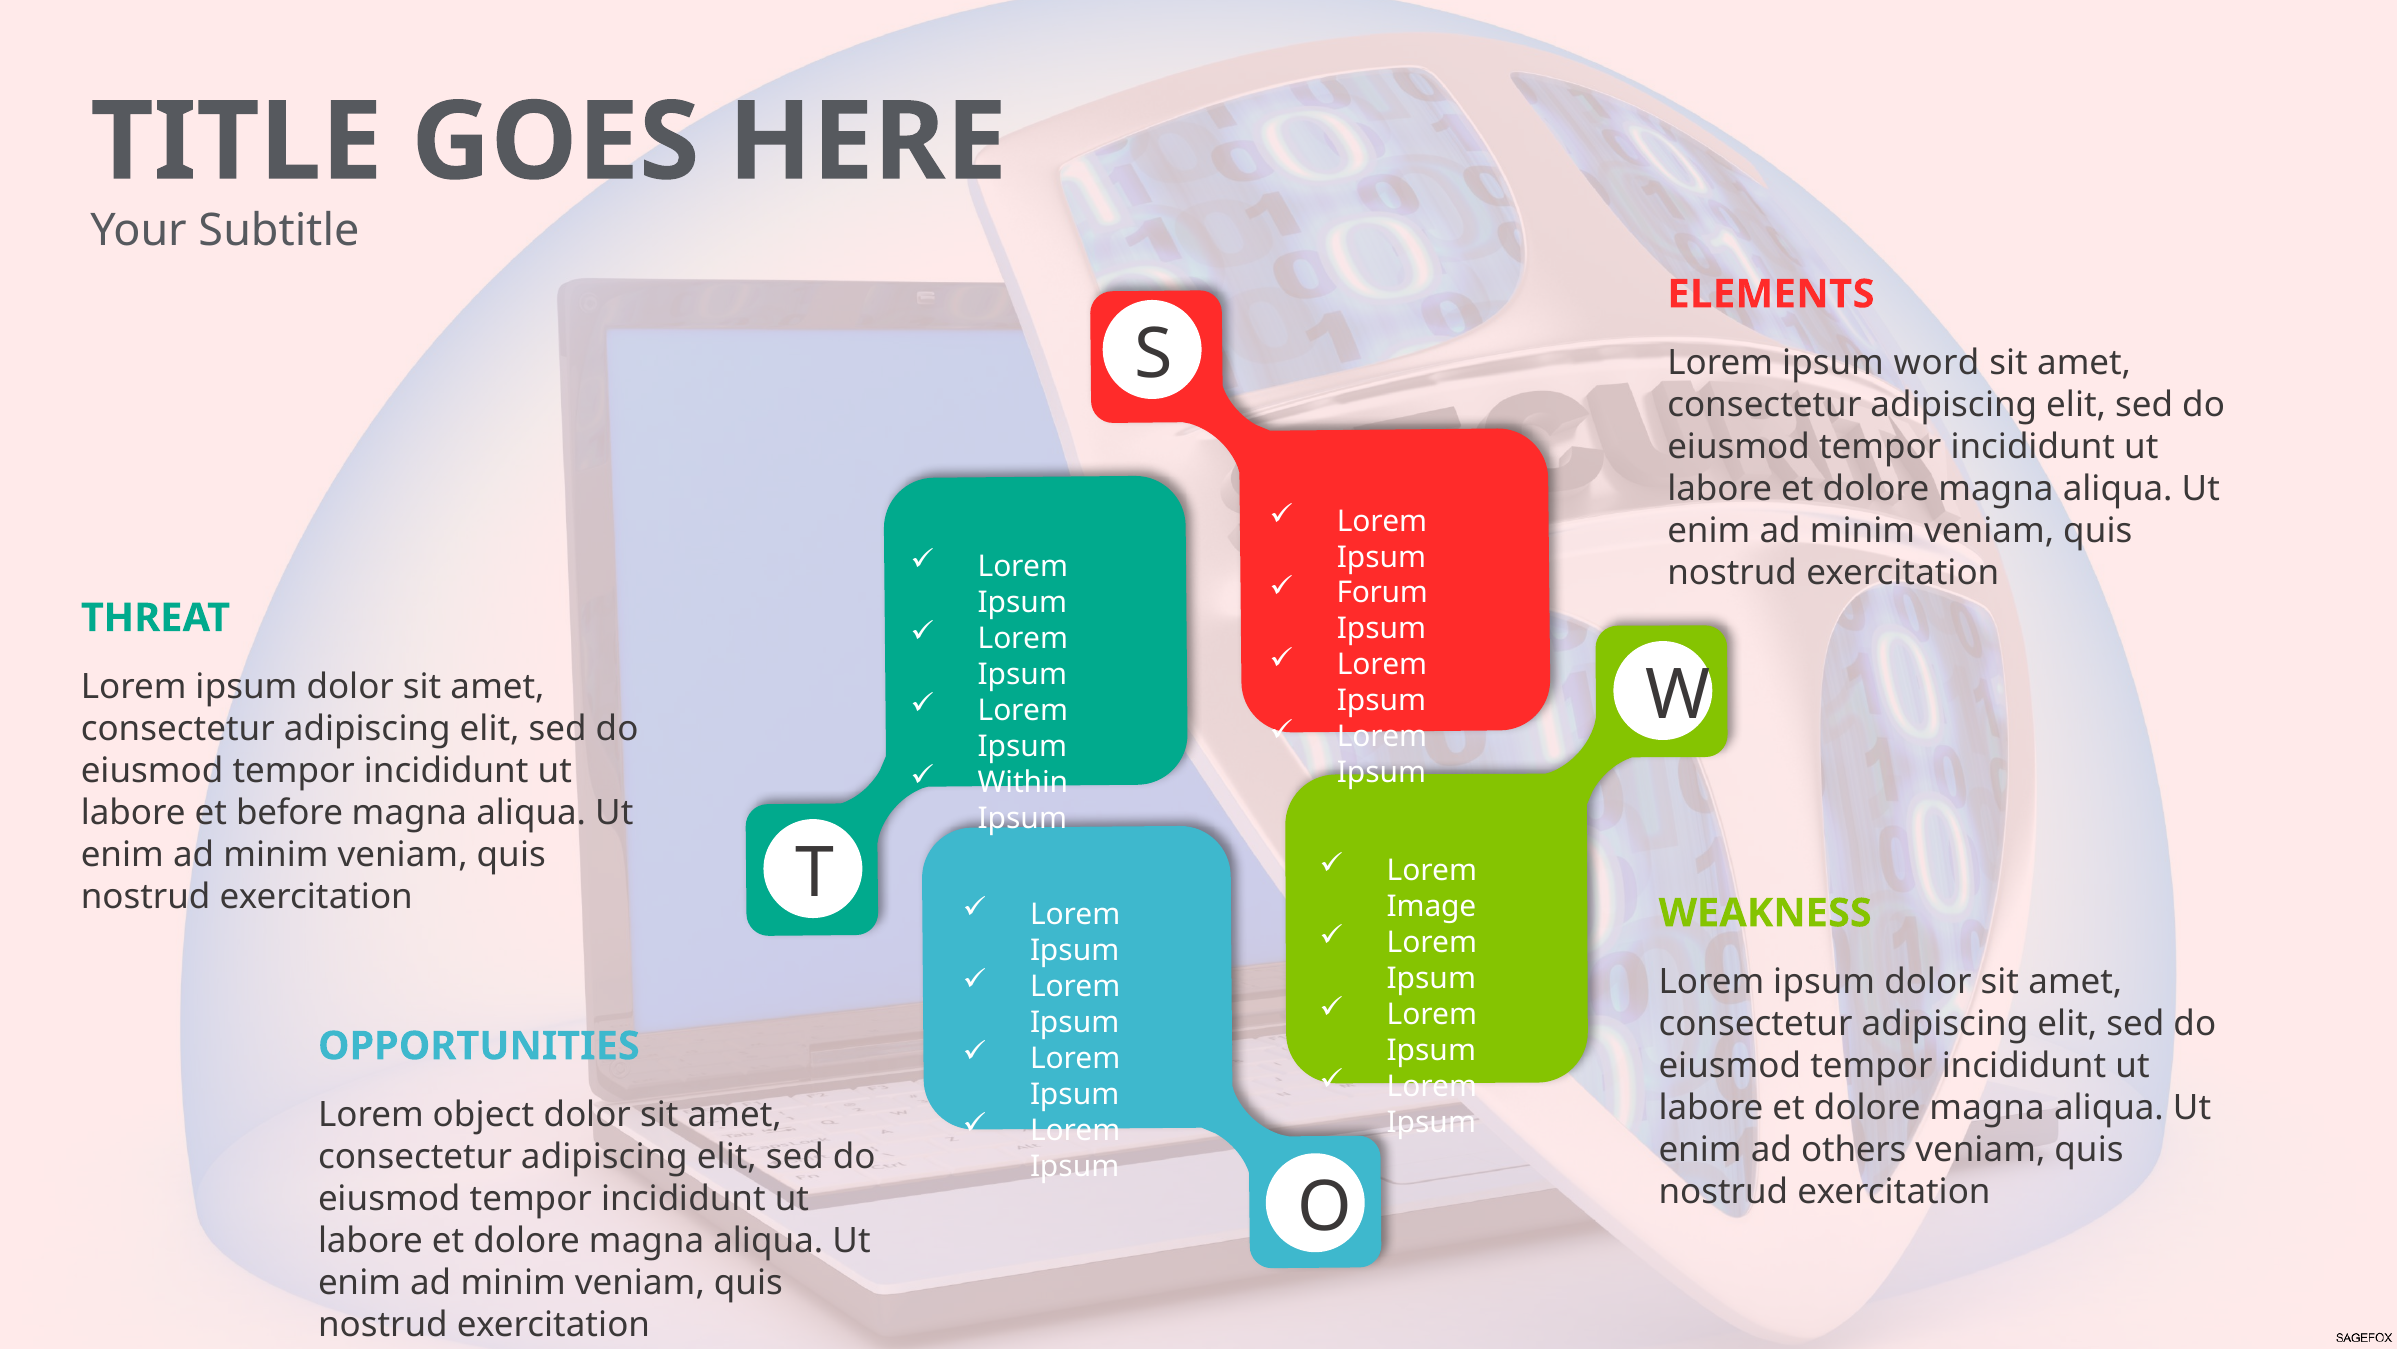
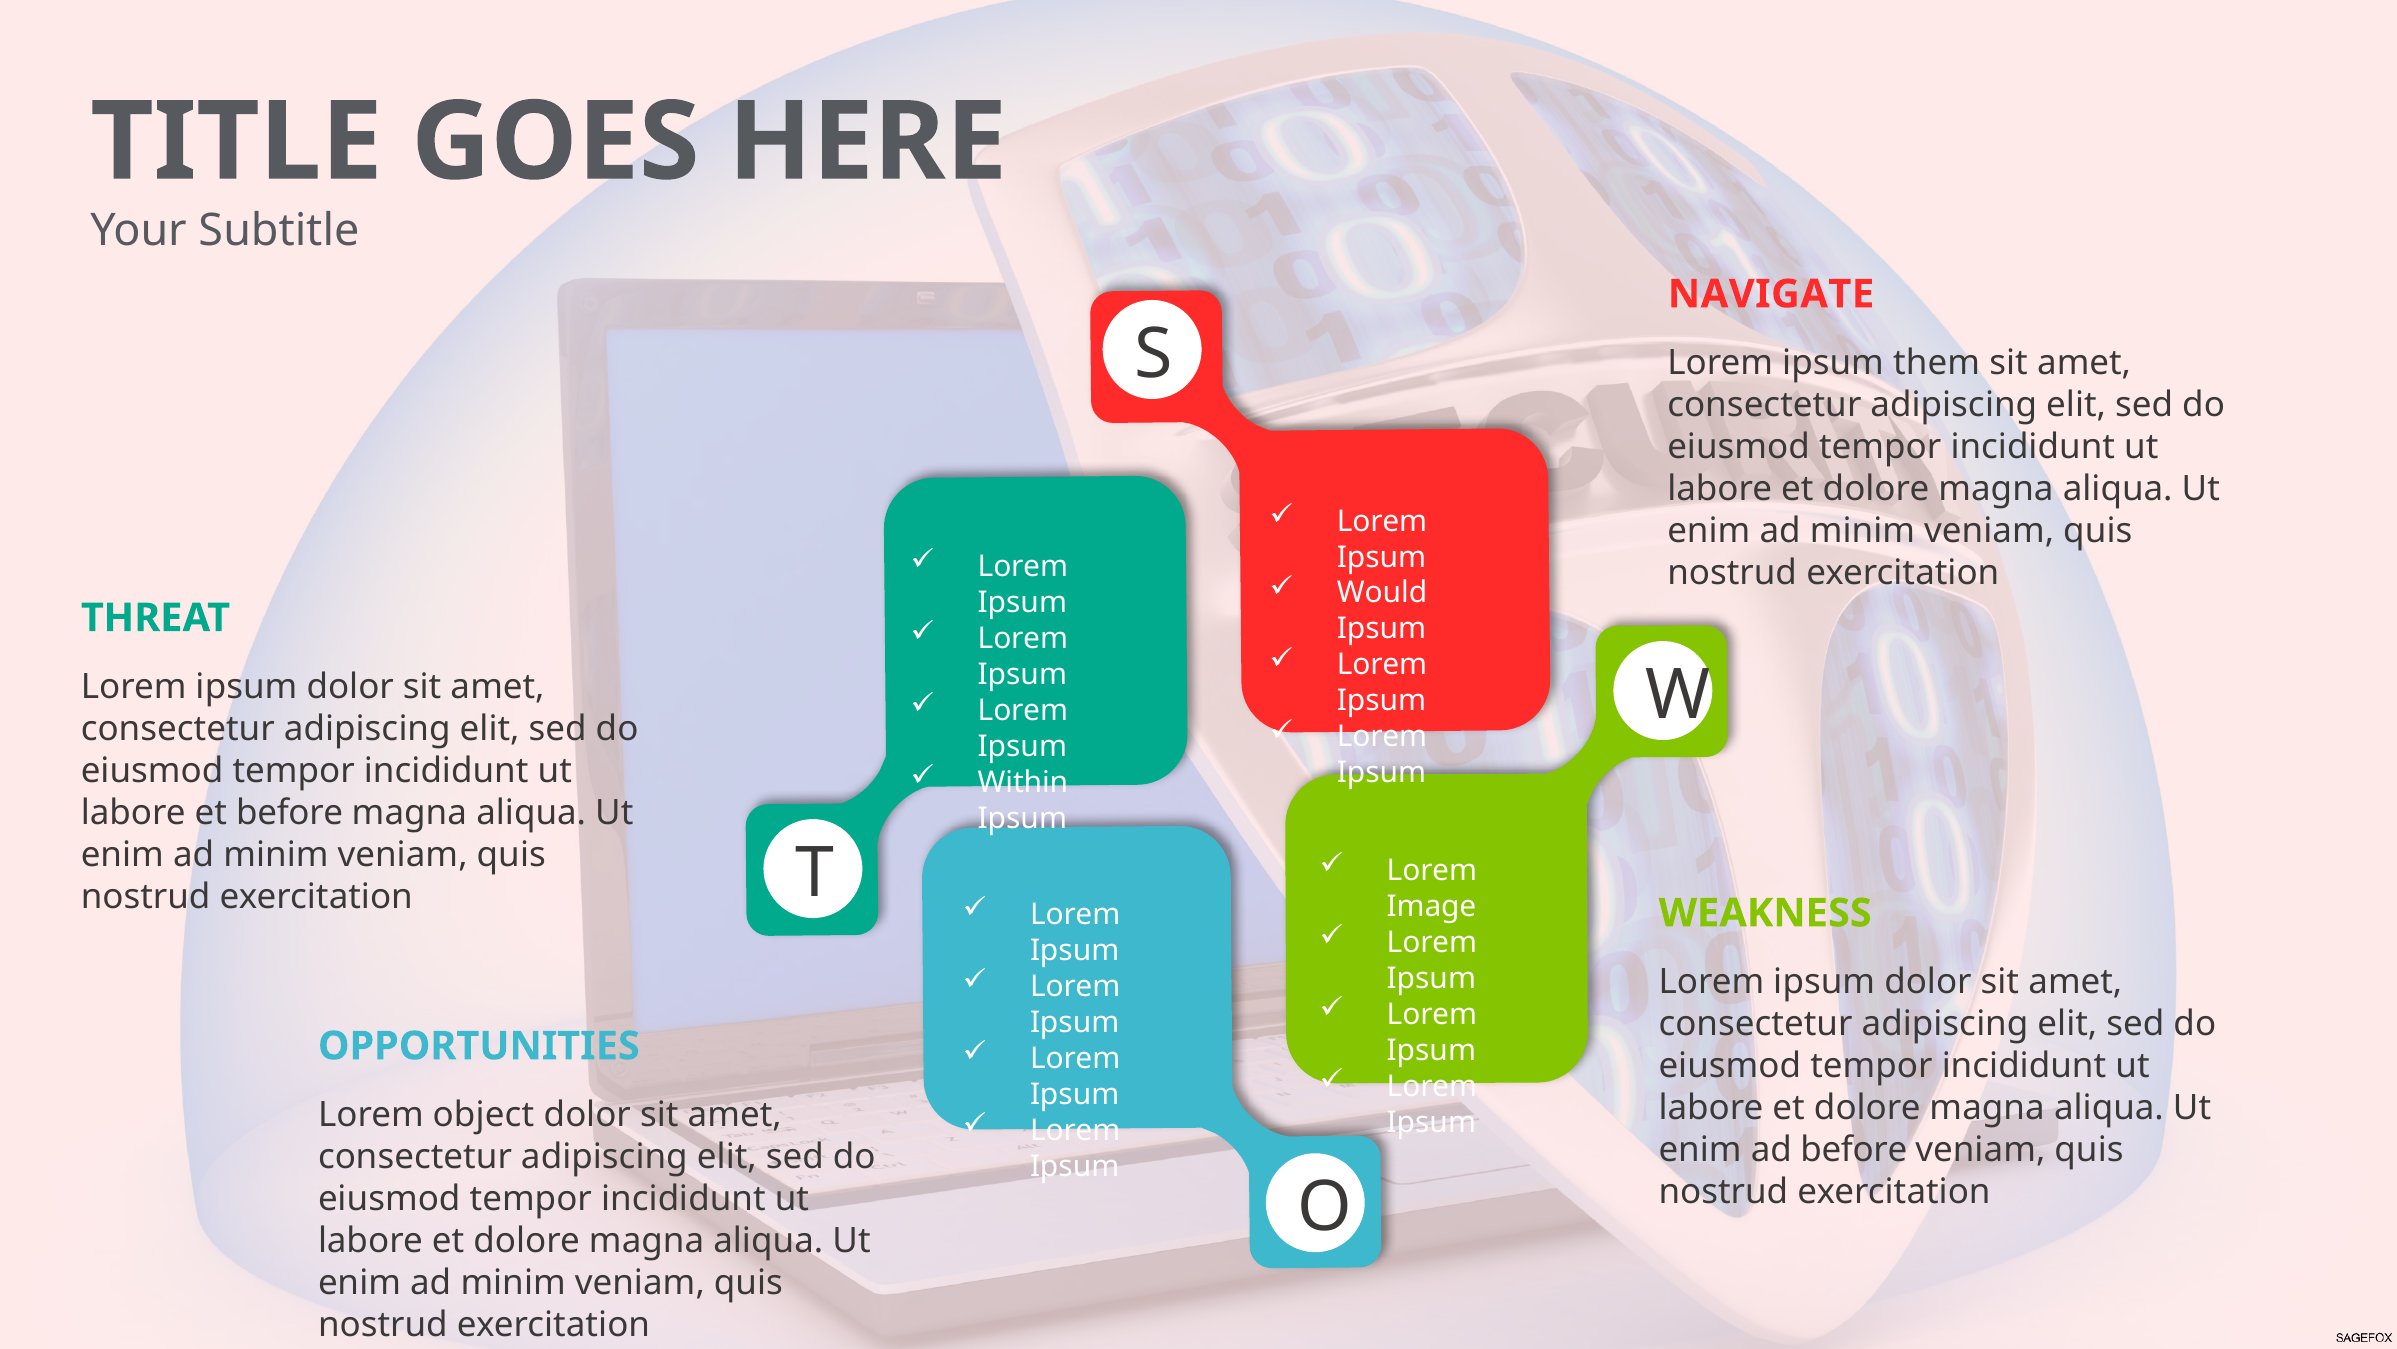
ELEMENTS: ELEMENTS -> NAVIGATE
word: word -> them
Forum: Forum -> Would
ad others: others -> before
